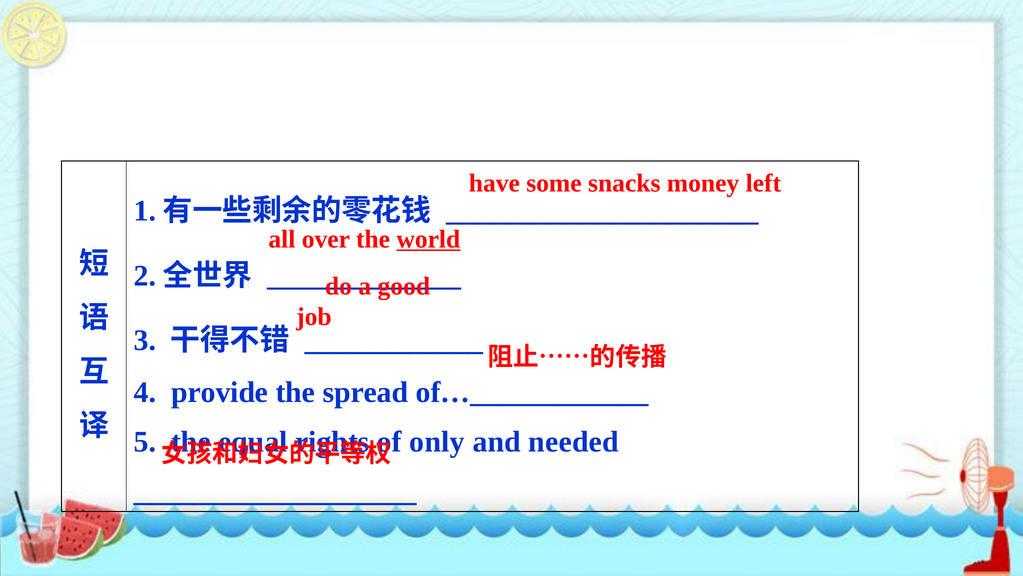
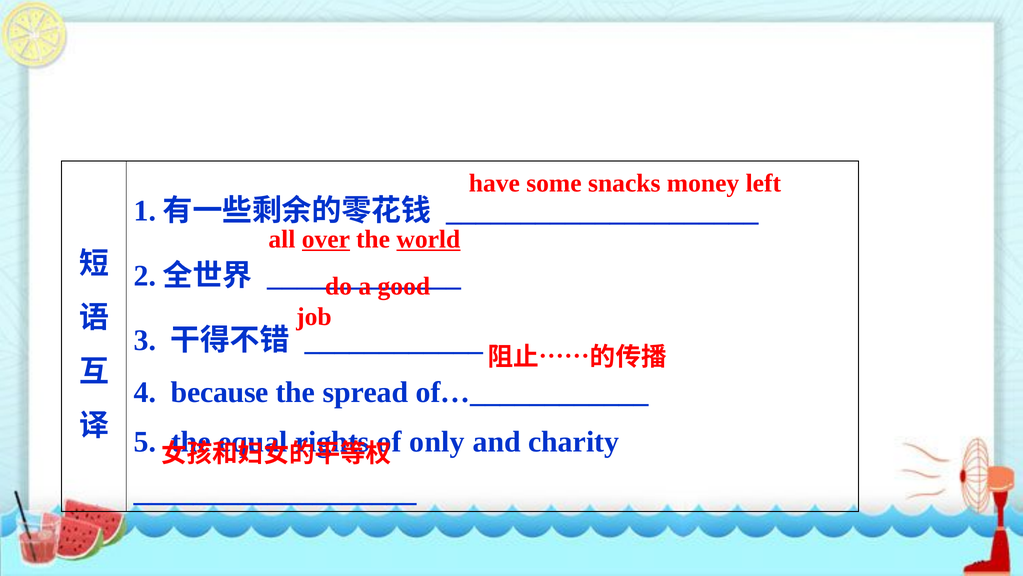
over underline: none -> present
provide: provide -> because
needed: needed -> charity
